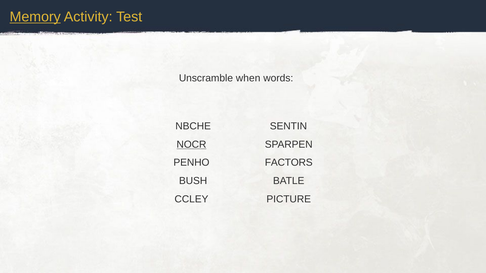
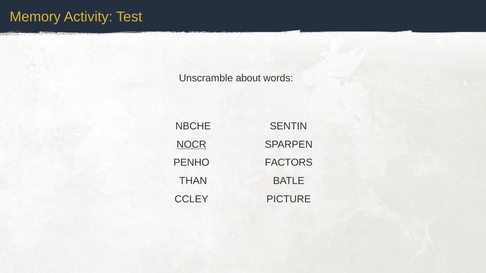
Memory underline: present -> none
when: when -> about
BUSH: BUSH -> THAN
